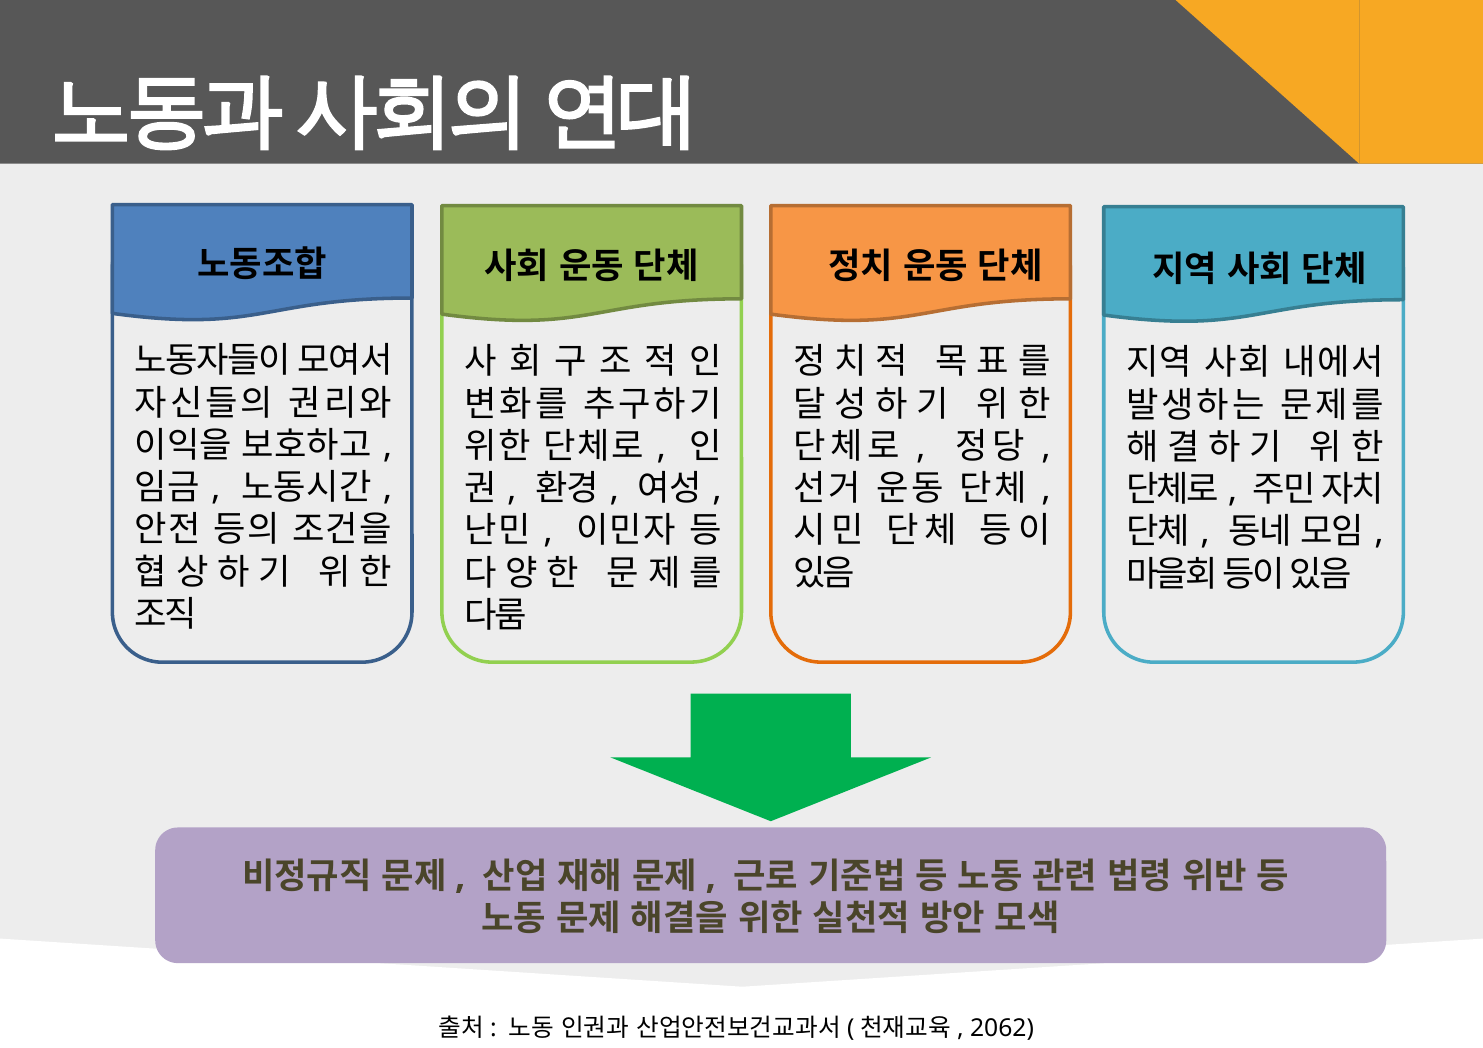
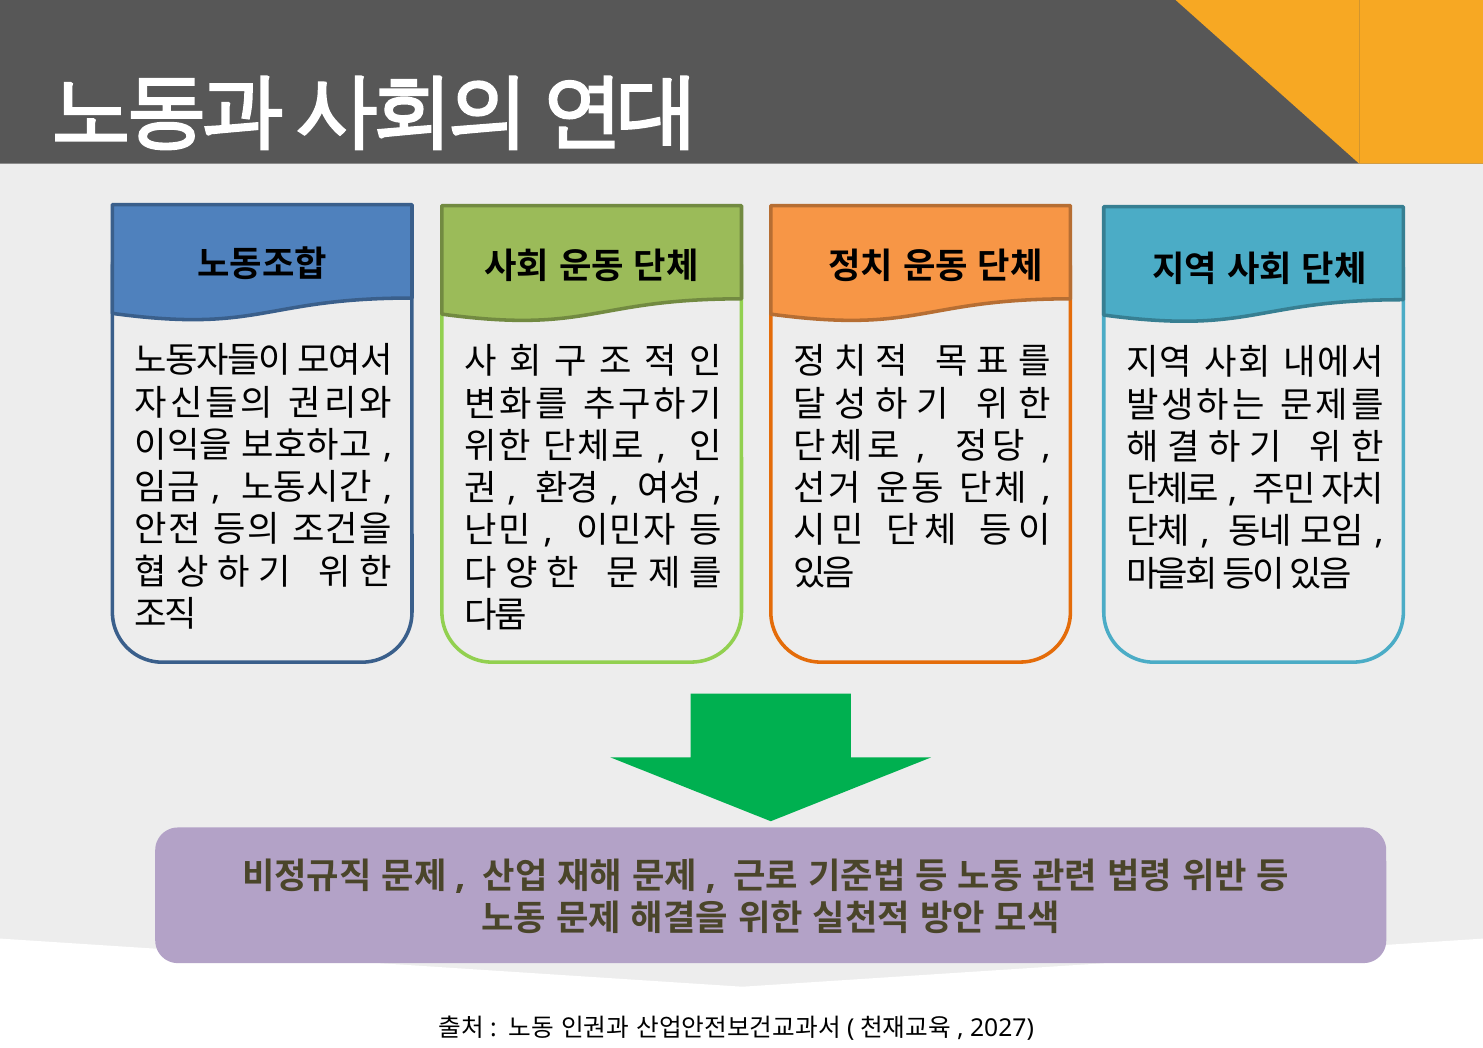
2062: 2062 -> 2027
